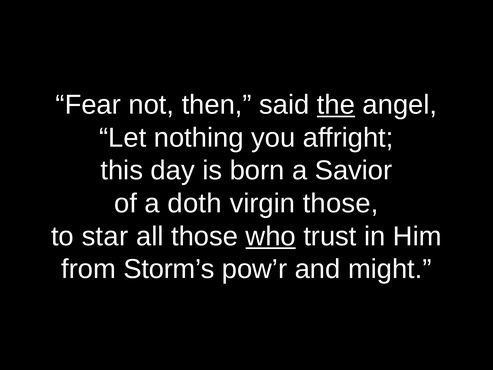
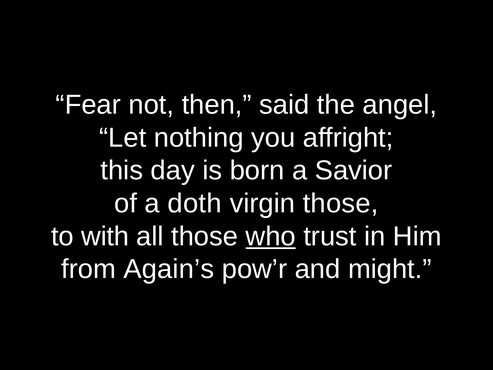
the underline: present -> none
star: star -> with
Storm’s: Storm’s -> Again’s
